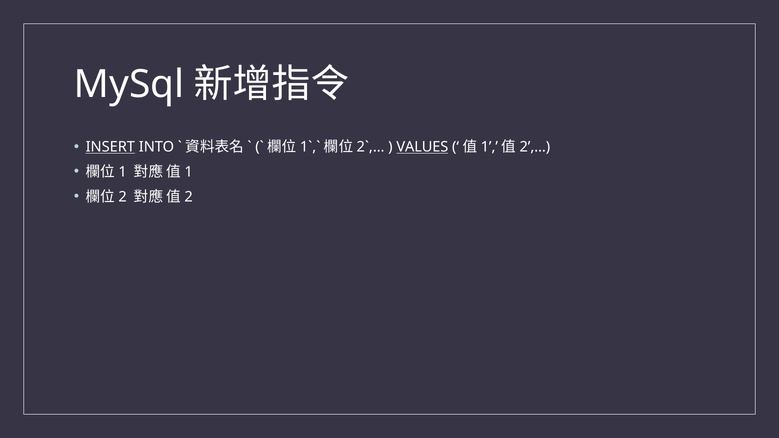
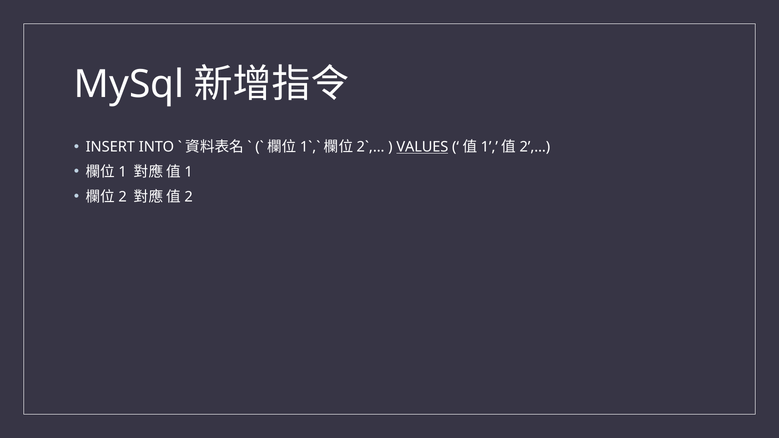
INSERT underline: present -> none
